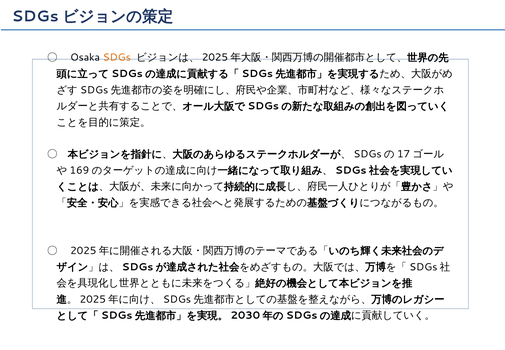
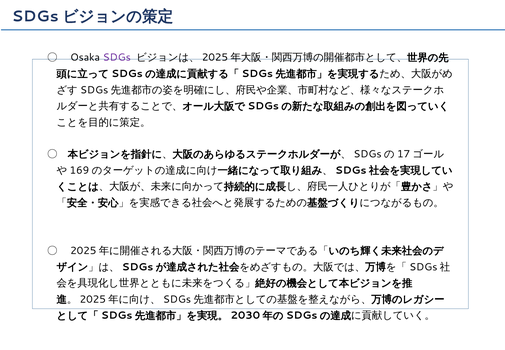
SDGs colour: orange -> purple
